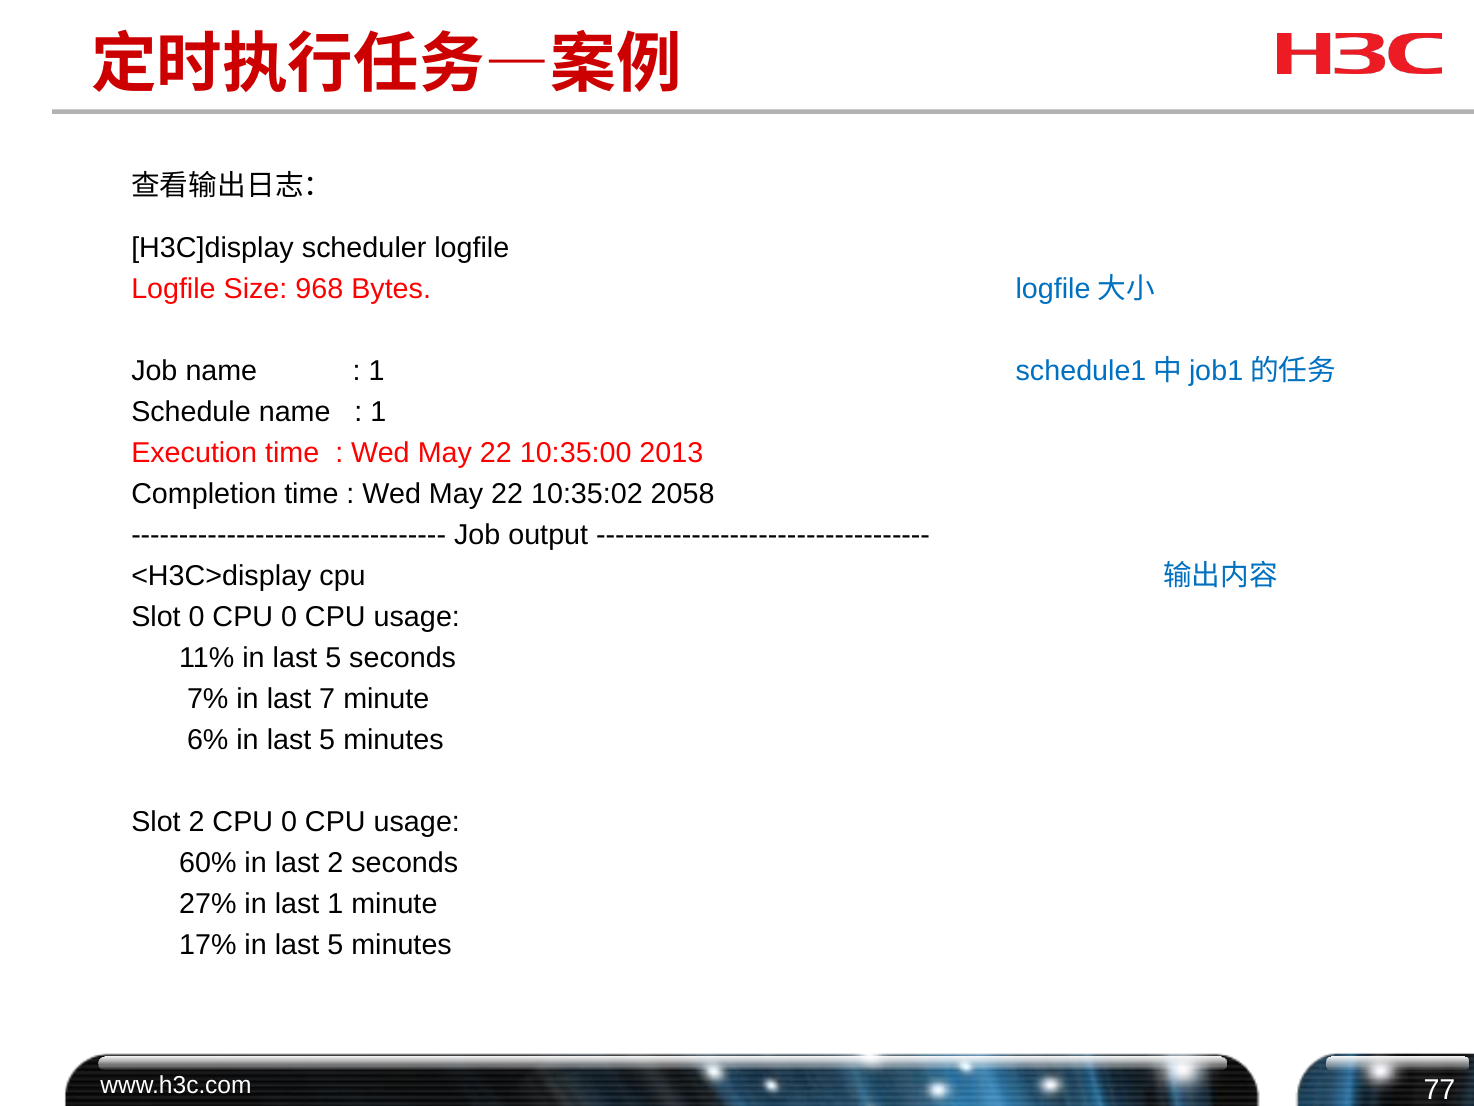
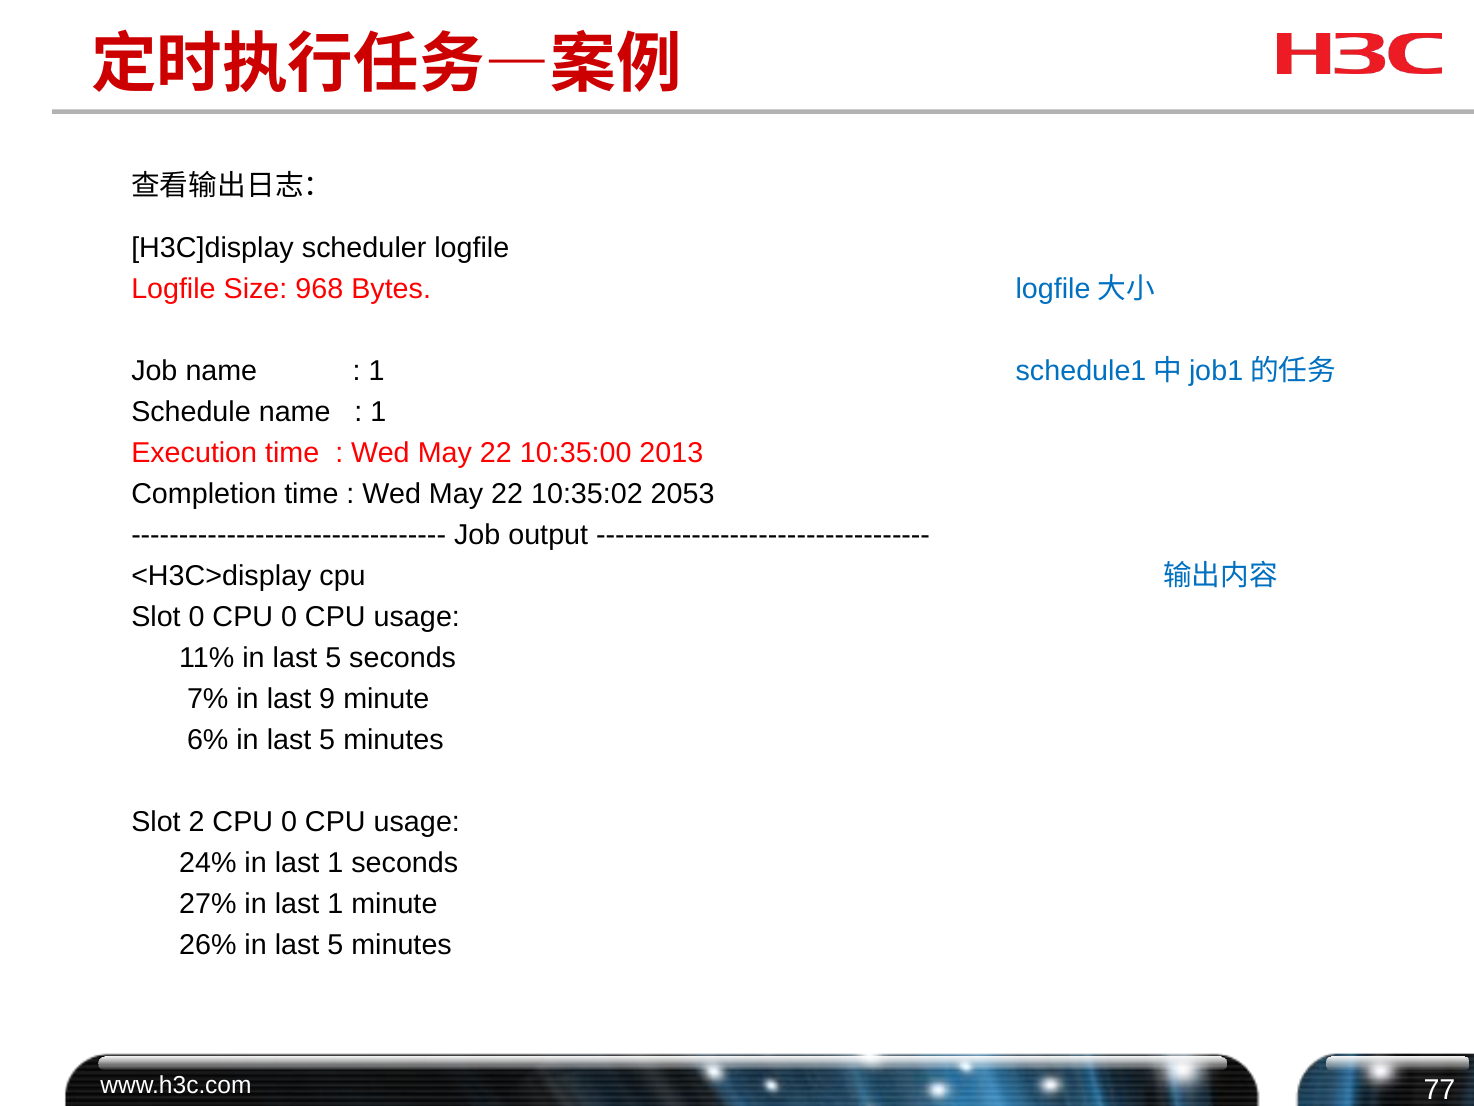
2058: 2058 -> 2053
7: 7 -> 9
60%: 60% -> 24%
2 at (335, 862): 2 -> 1
17%: 17% -> 26%
